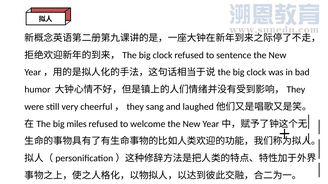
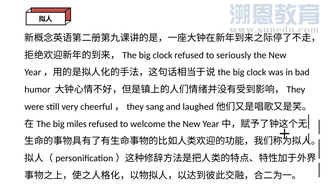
sentence: sentence -> seriously
